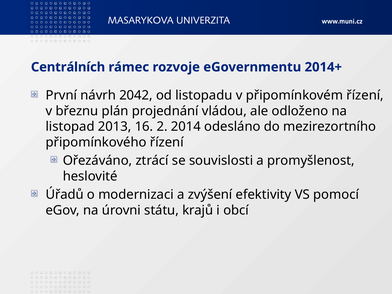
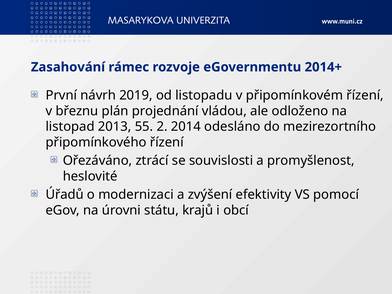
Centrálních: Centrálních -> Zasahování
2042: 2042 -> 2019
16: 16 -> 55
